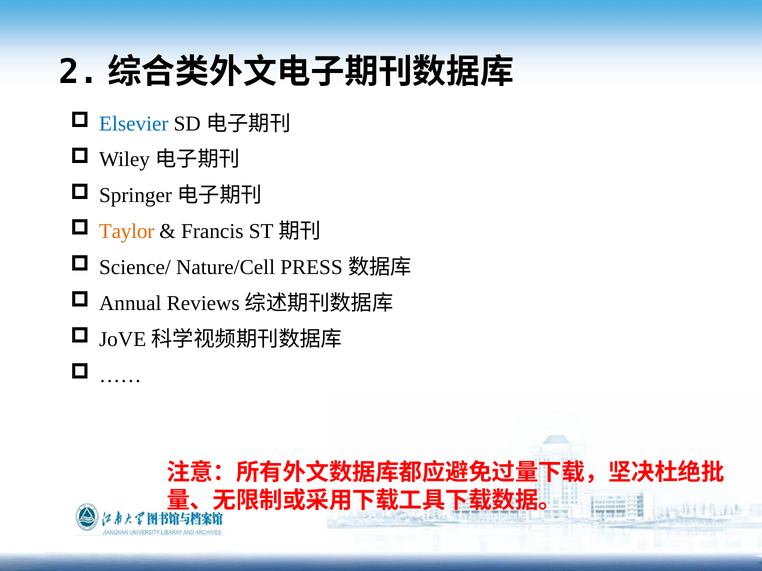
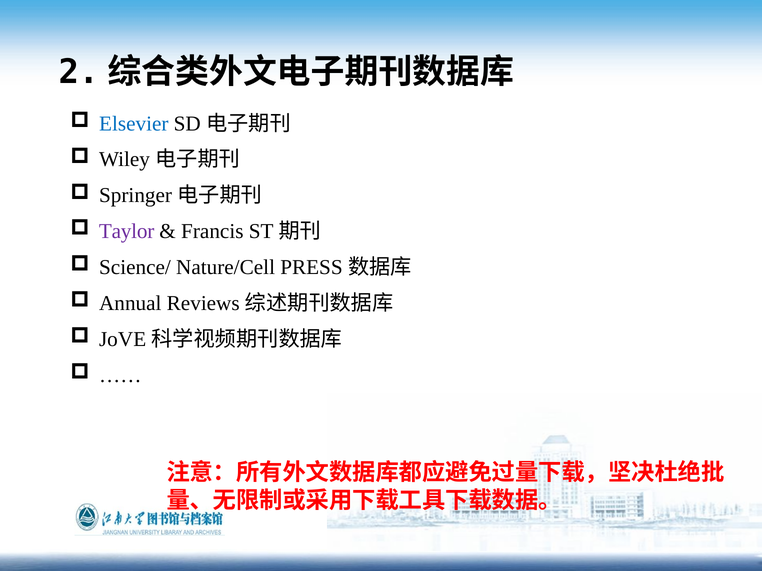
Taylor colour: orange -> purple
